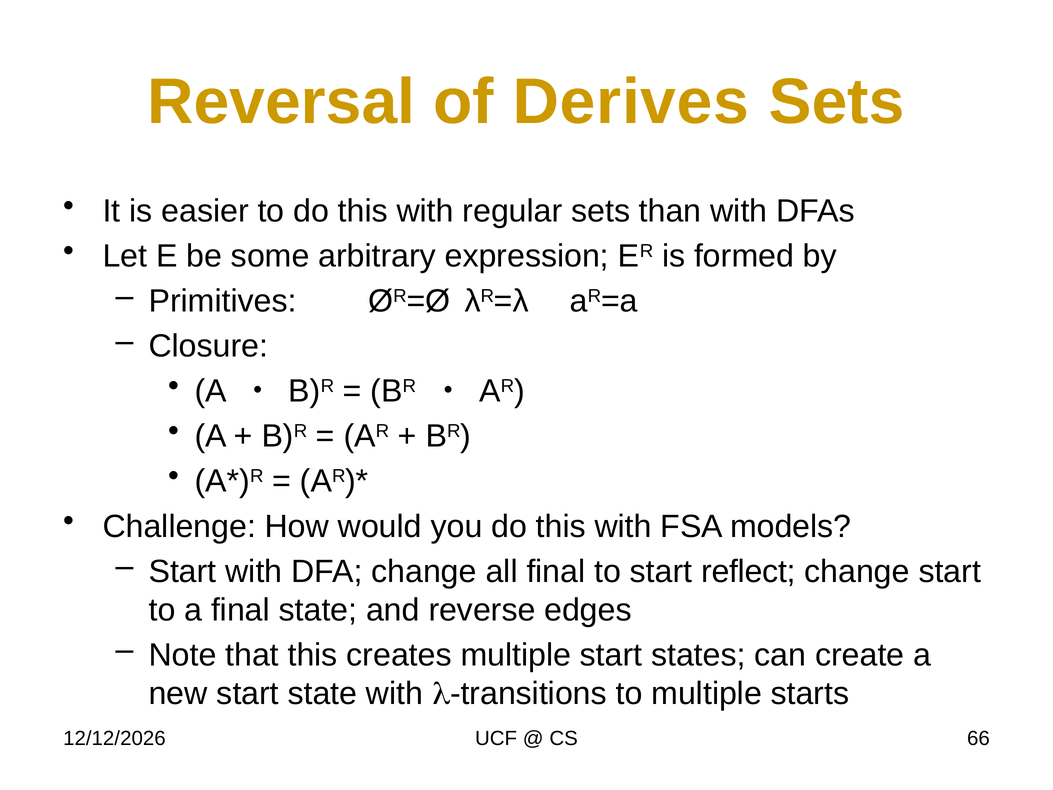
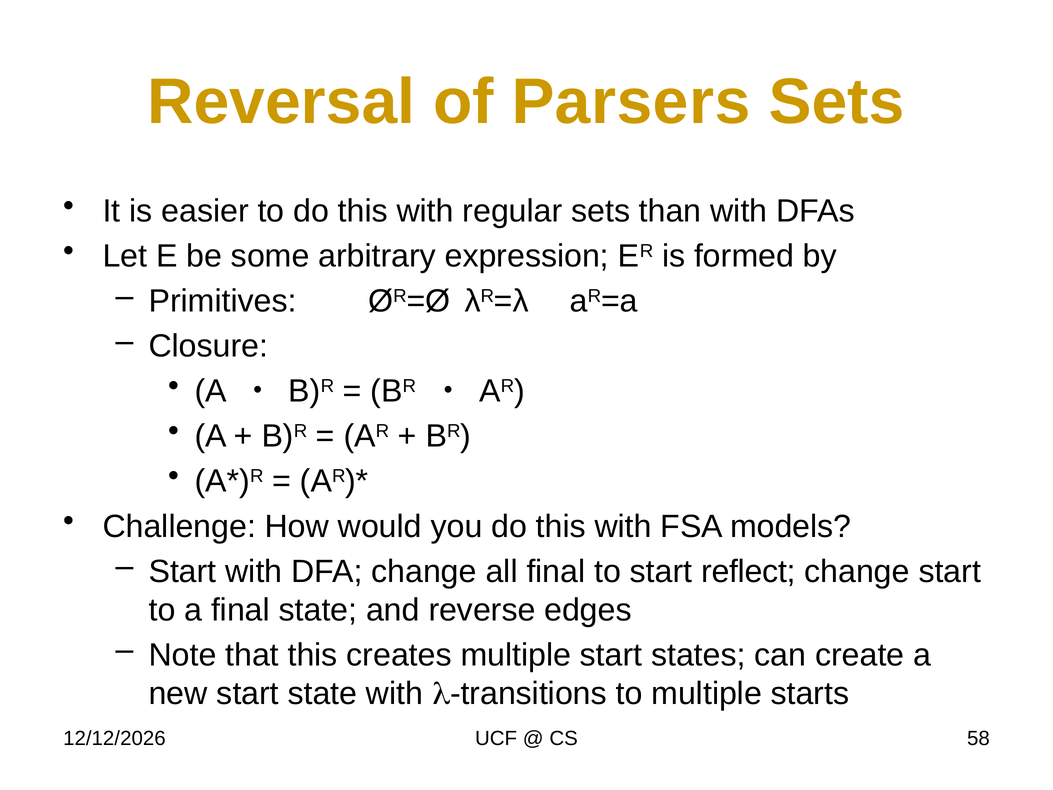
Derives: Derives -> Parsers
66: 66 -> 58
